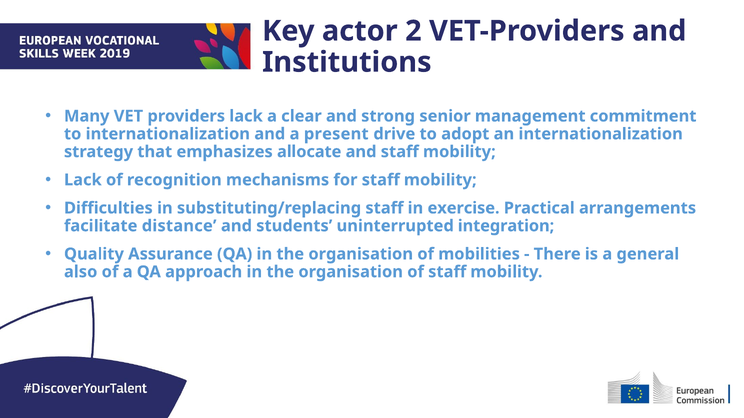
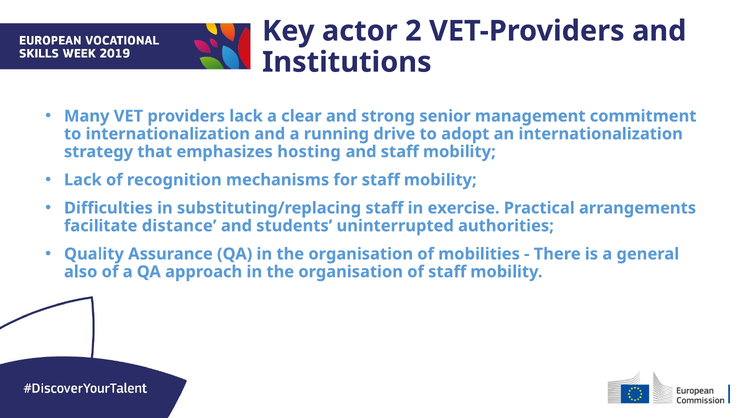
present: present -> running
allocate: allocate -> hosting
integration: integration -> authorities
